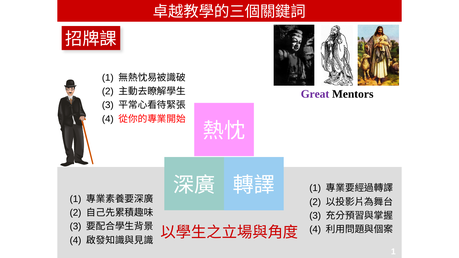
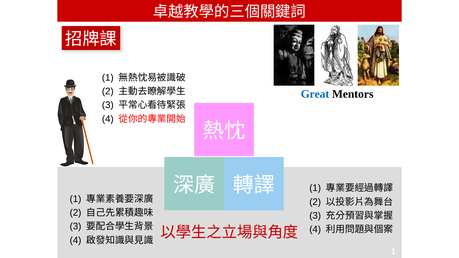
Great colour: purple -> blue
